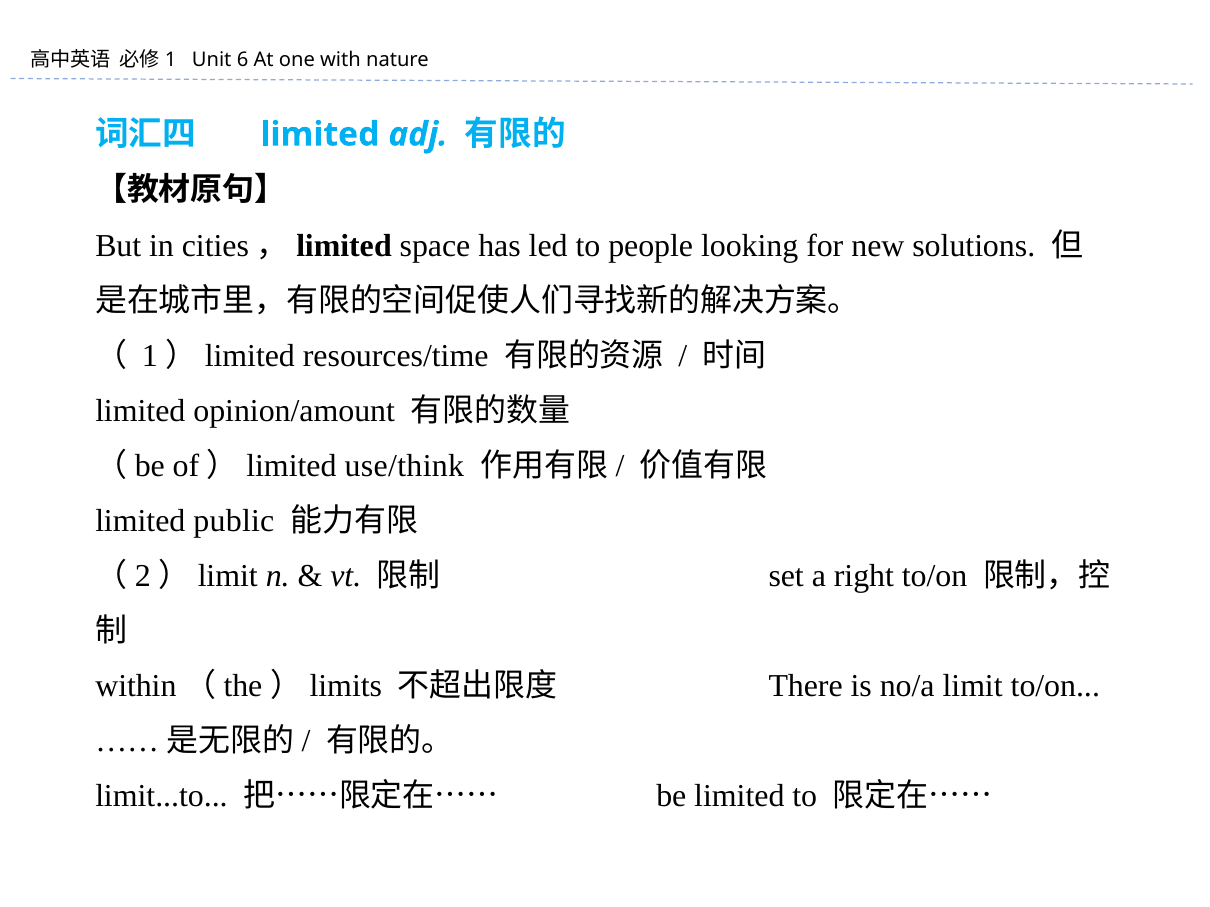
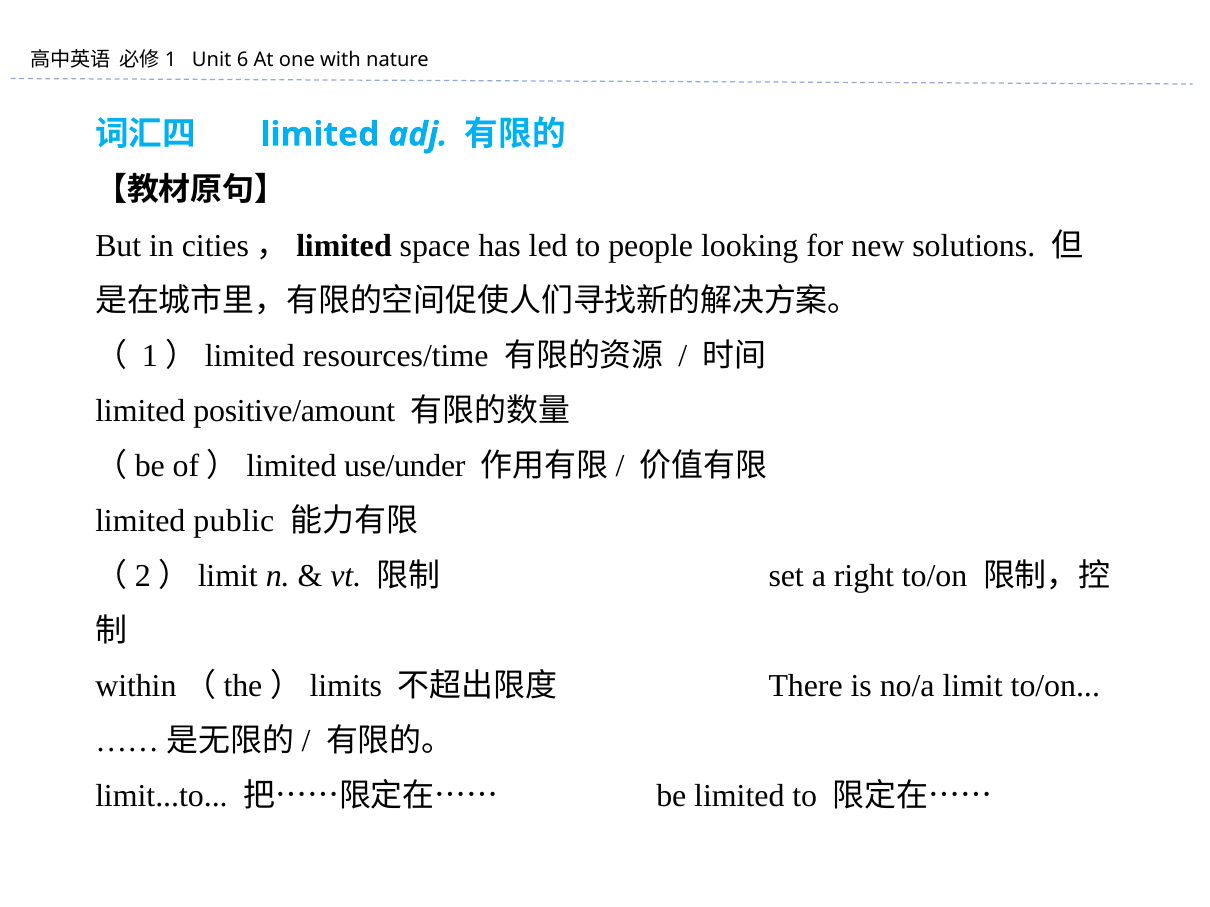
opinion/amount: opinion/amount -> positive/amount
use/think: use/think -> use/under
